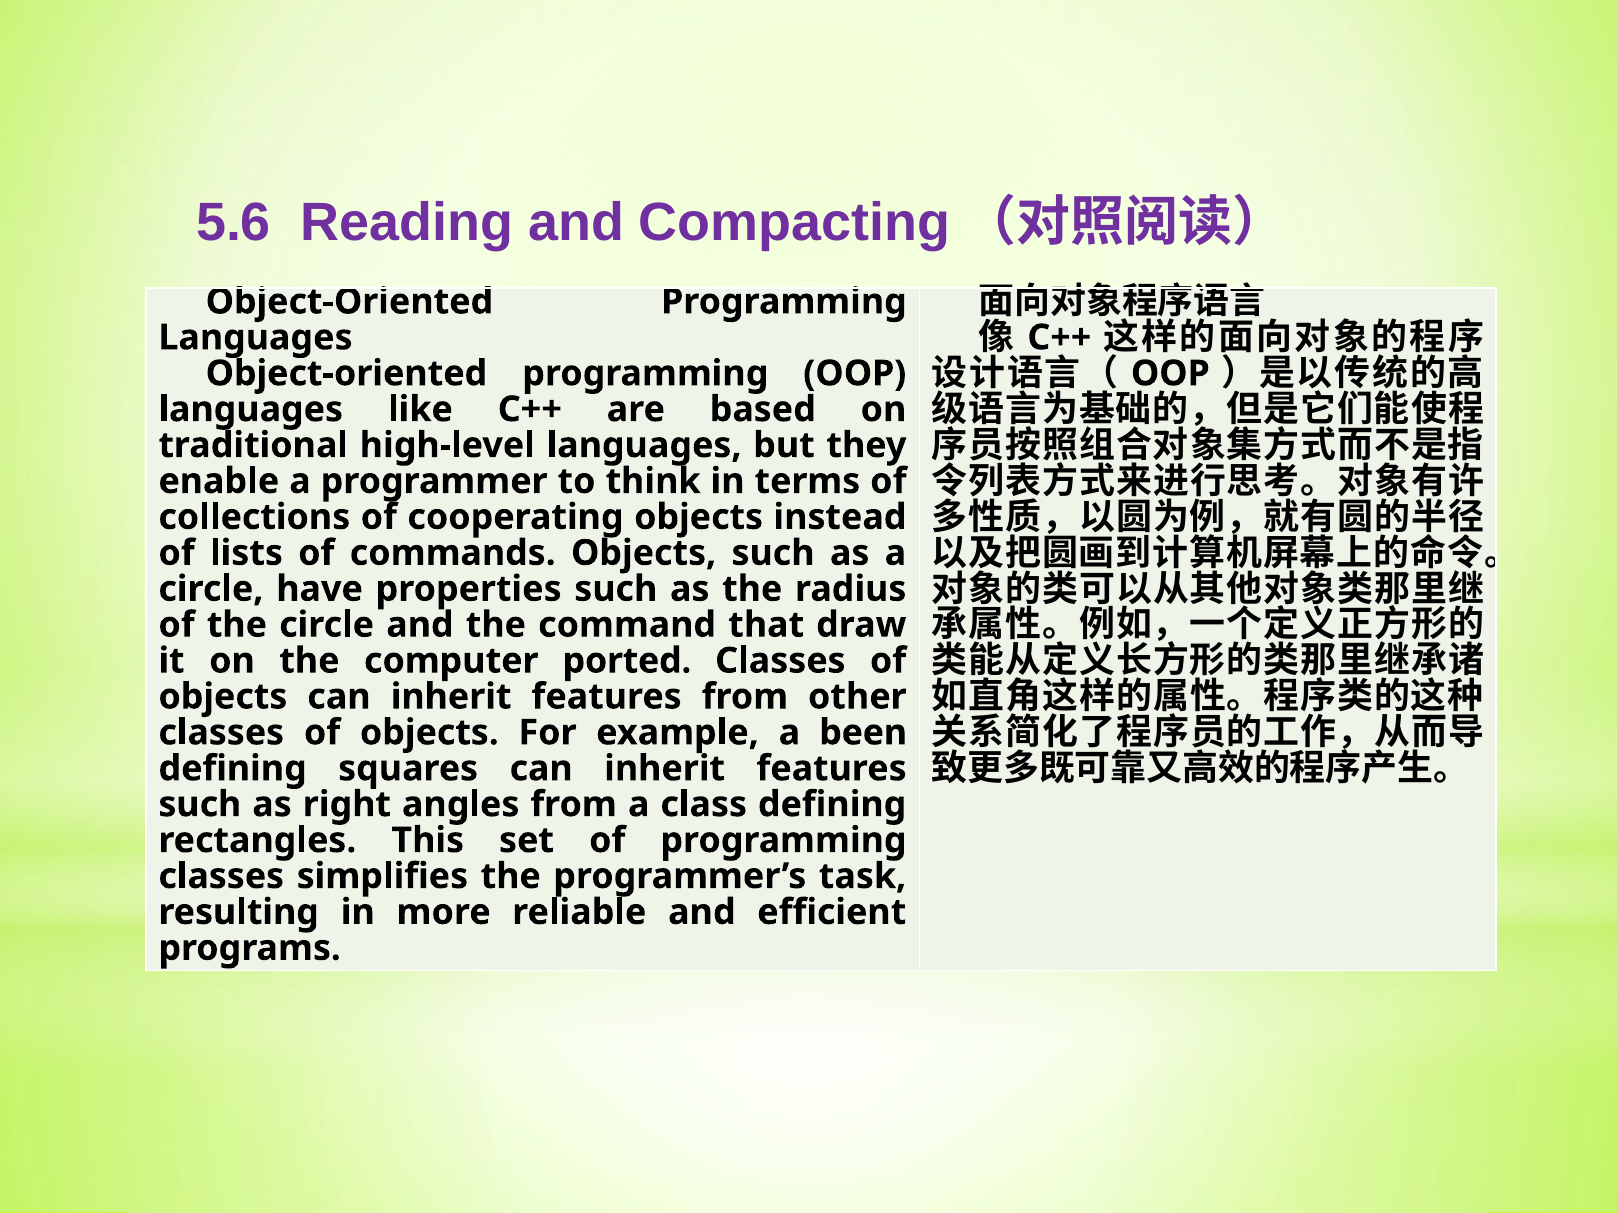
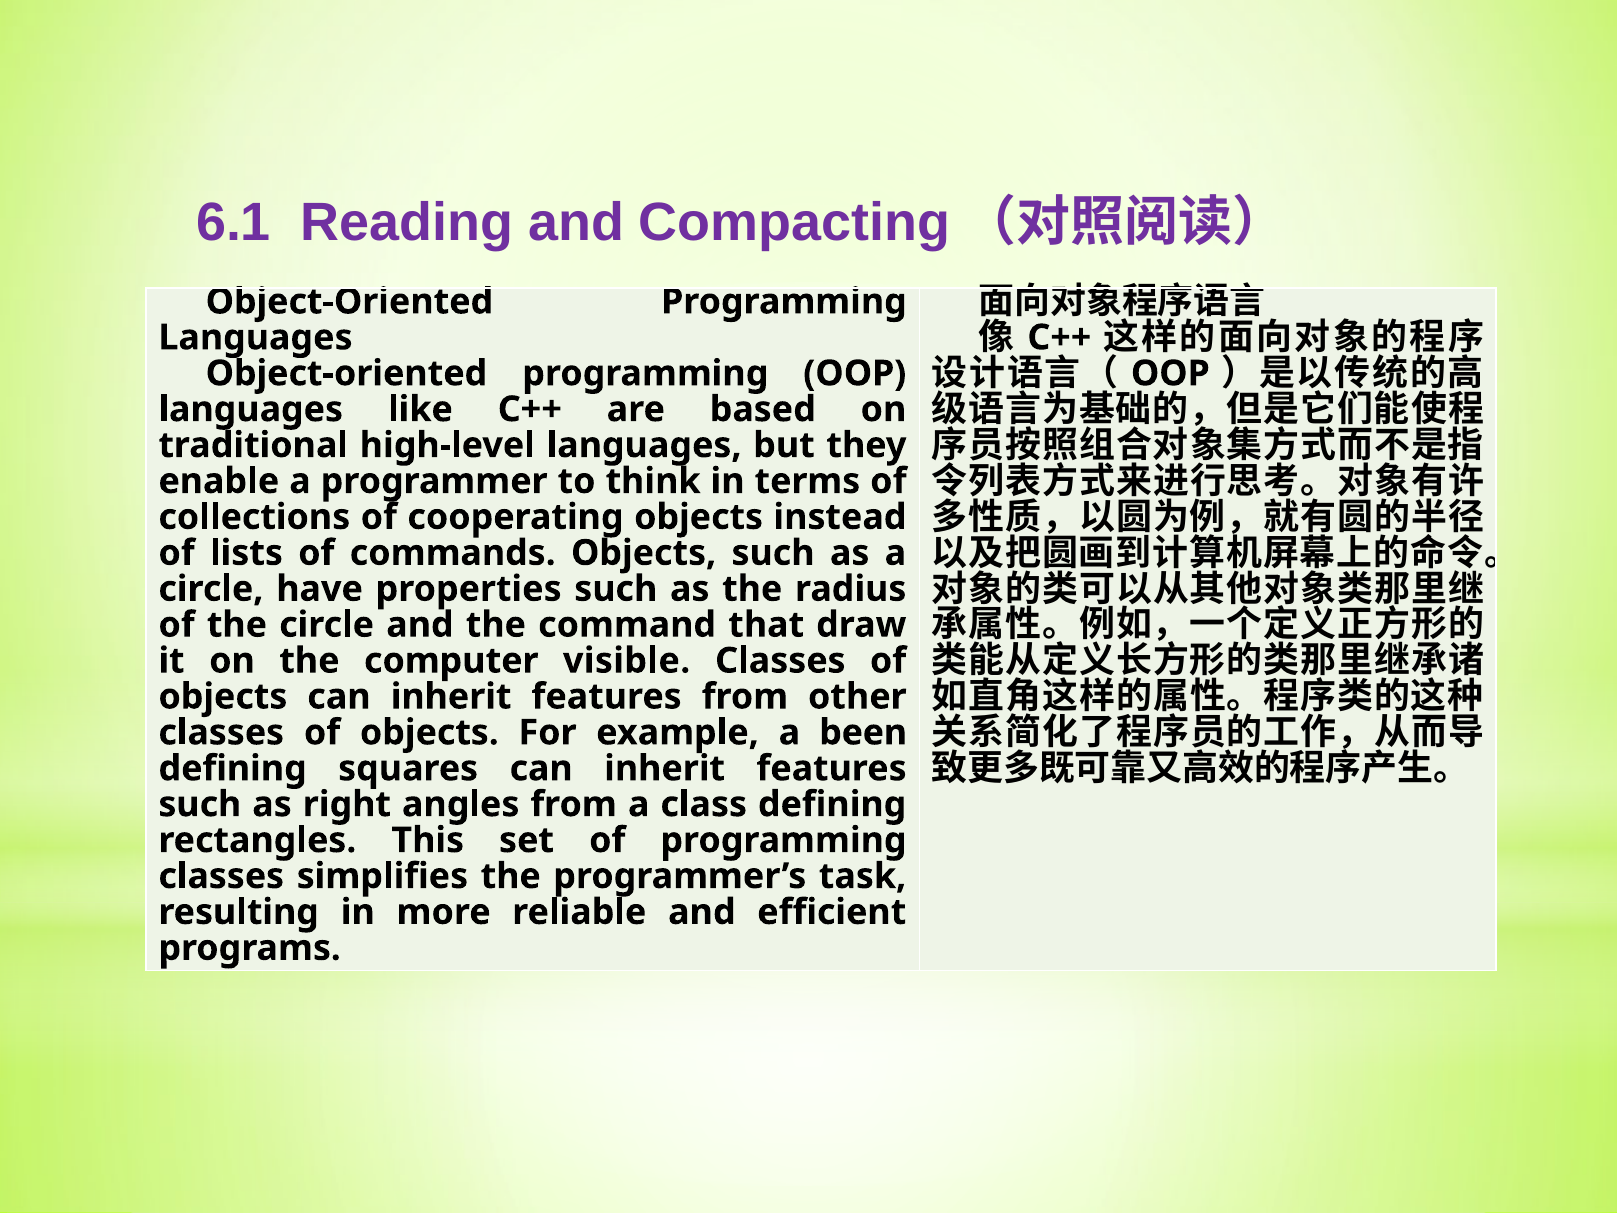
5.6: 5.6 -> 6.1
ported: ported -> visible
